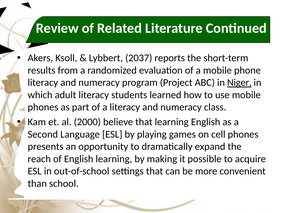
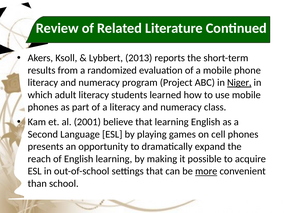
2037: 2037 -> 2013
2000: 2000 -> 2001
more underline: none -> present
